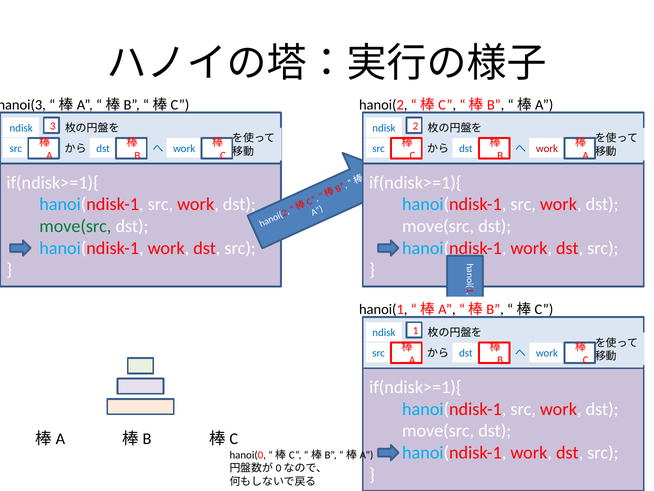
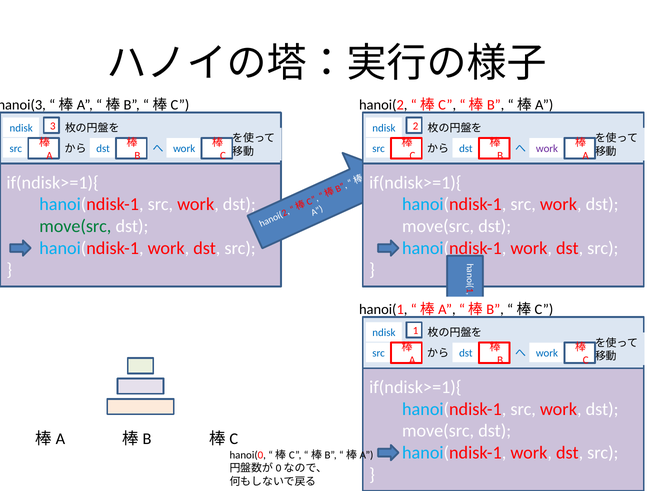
work at (547, 148) colour: red -> purple
